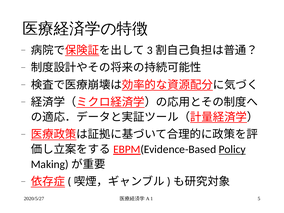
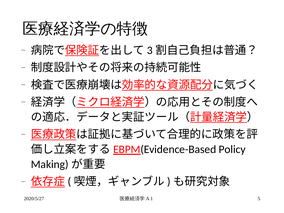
Policy underline: present -> none
